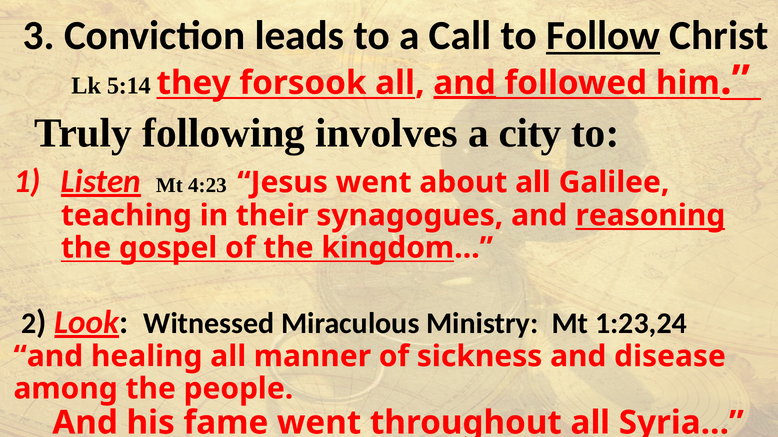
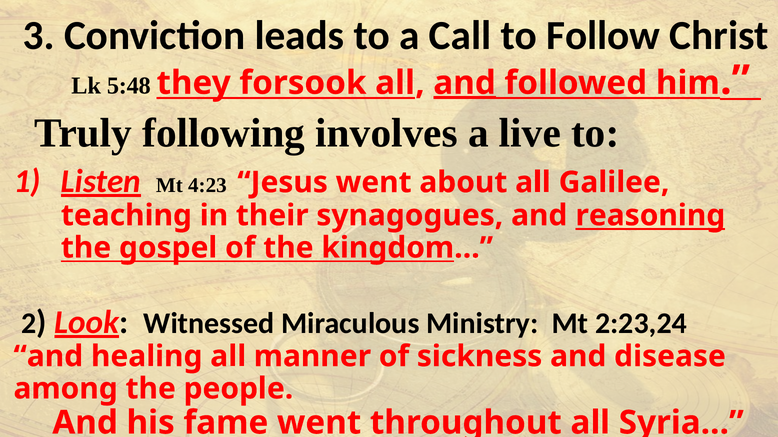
Follow underline: present -> none
5:14: 5:14 -> 5:48
city: city -> live
1:23,24: 1:23,24 -> 2:23,24
